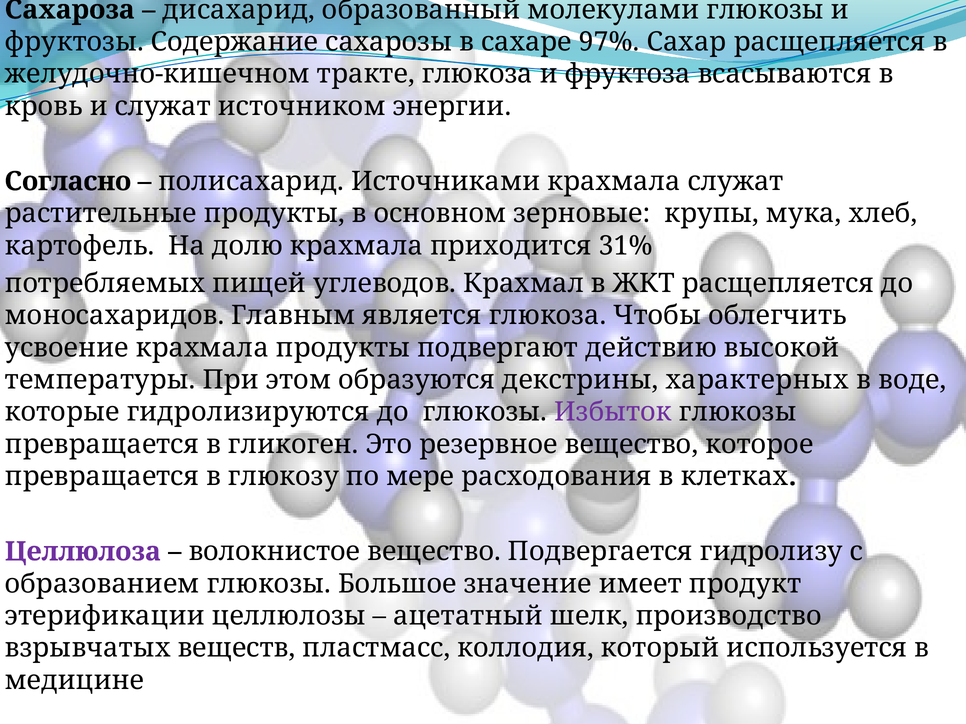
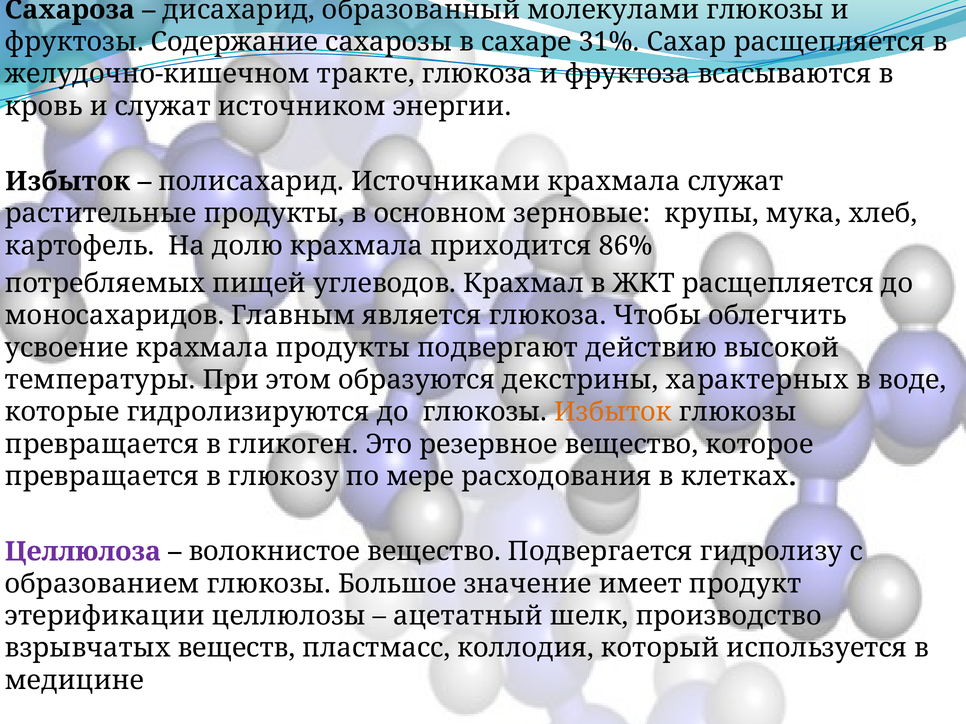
97%: 97% -> 31%
Согласно at (68, 181): Согласно -> Избыток
31%: 31% -> 86%
Избыток at (613, 412) colour: purple -> orange
